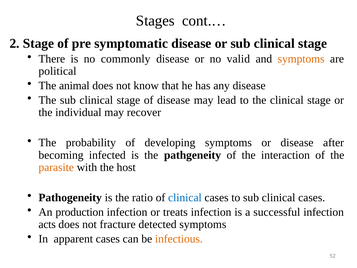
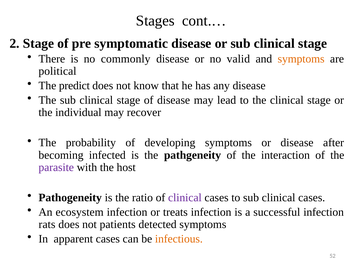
animal: animal -> predict
parasite colour: orange -> purple
clinical at (185, 197) colour: blue -> purple
production: production -> ecosystem
acts: acts -> rats
fracture: fracture -> patients
